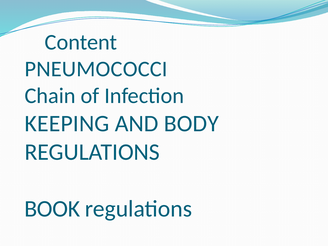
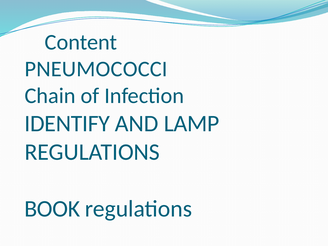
KEEPING: KEEPING -> IDENTIFY
BODY: BODY -> LAMP
